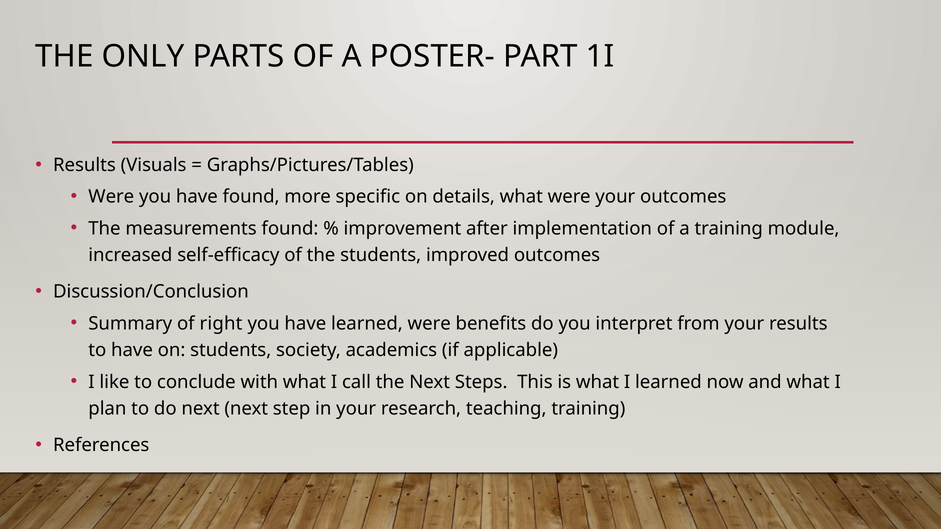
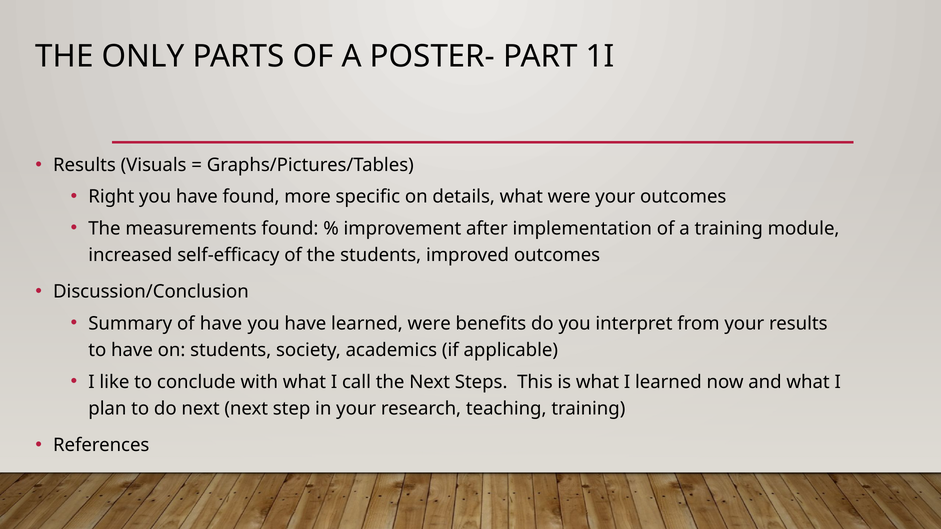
Were at (111, 197): Were -> Right
of right: right -> have
